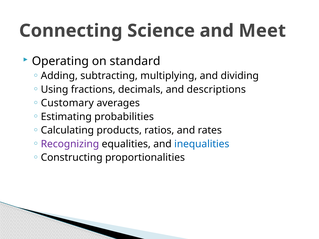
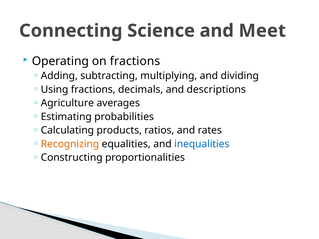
on standard: standard -> fractions
Customary: Customary -> Agriculture
Recognizing colour: purple -> orange
